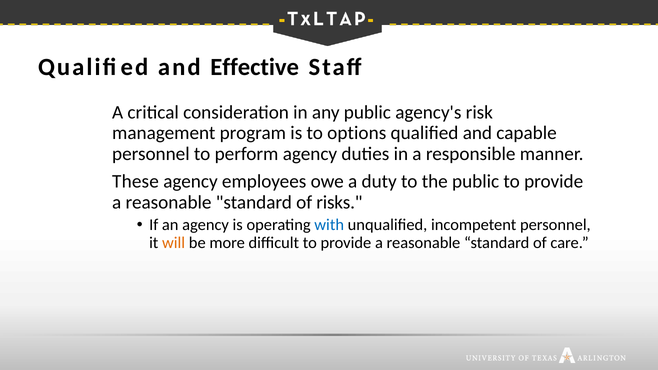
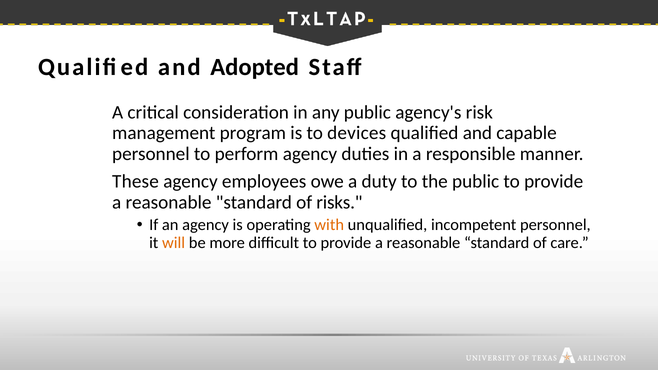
Effective: Effective -> Adopted
options: options -> devices
with colour: blue -> orange
